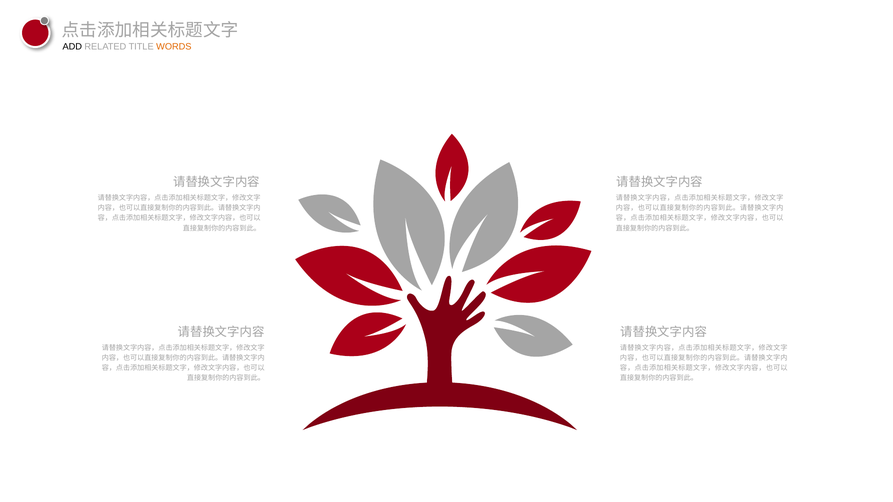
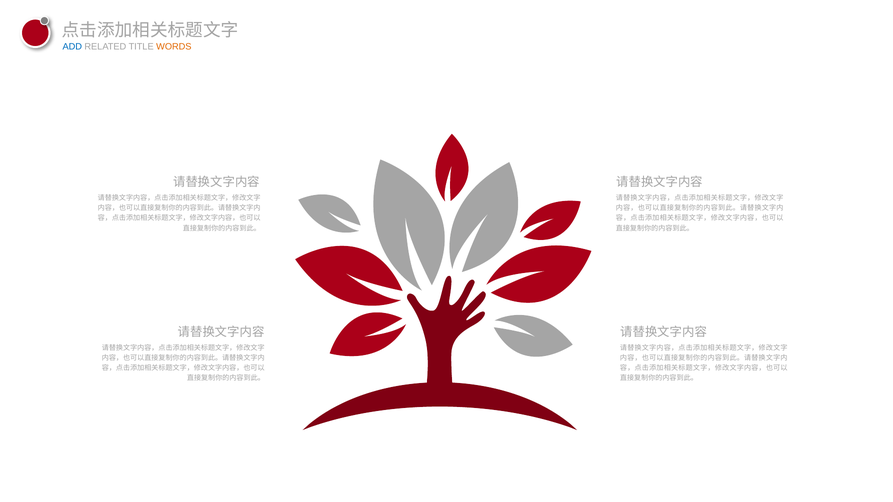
ADD colour: black -> blue
